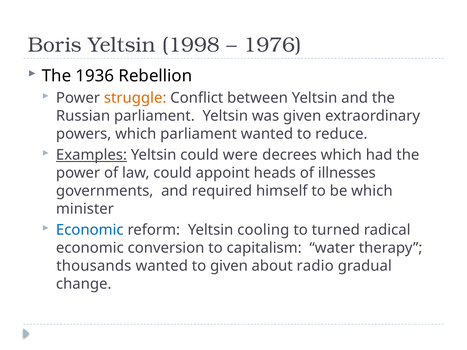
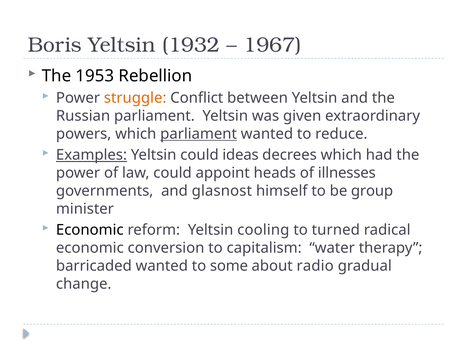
1998: 1998 -> 1932
1976: 1976 -> 1967
1936: 1936 -> 1953
parliament at (199, 134) underline: none -> present
were: were -> ideas
required: required -> glasnost
be which: which -> group
Economic at (90, 230) colour: blue -> black
thousands: thousands -> barricaded
to given: given -> some
